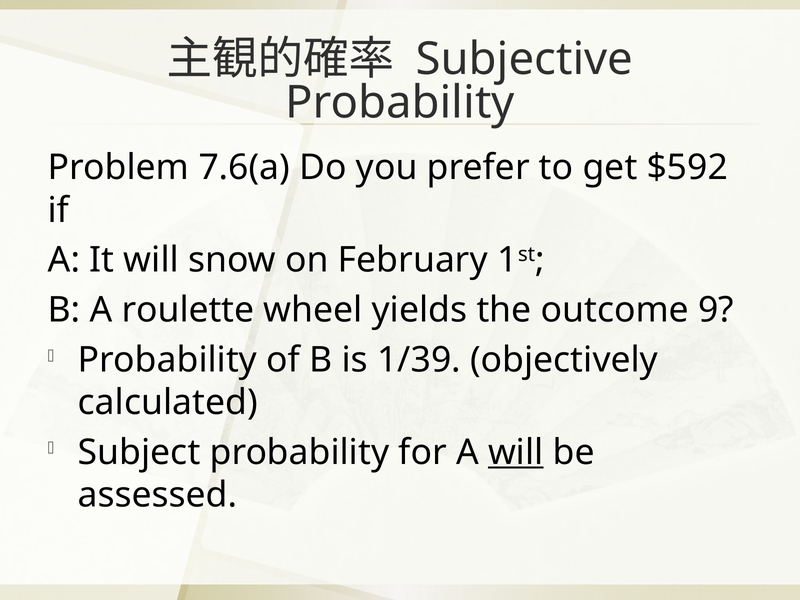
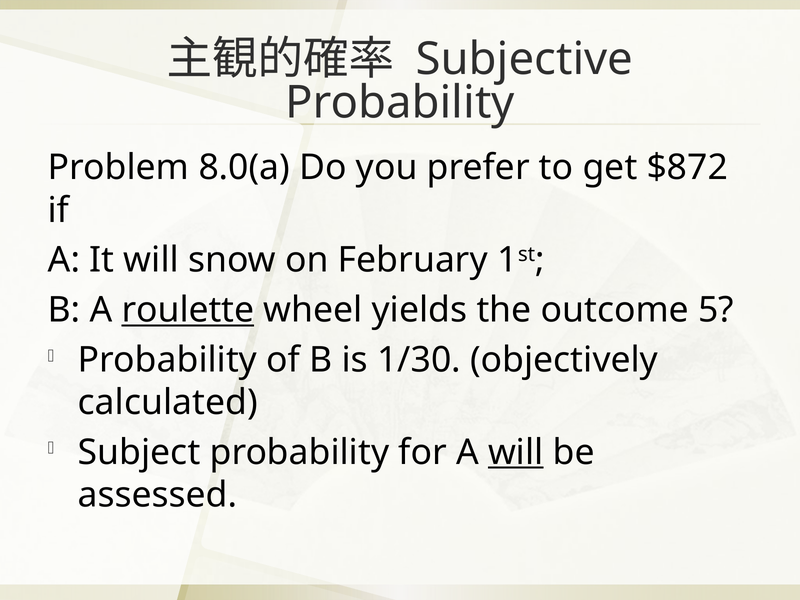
7.6(a: 7.6(a -> 8.0(a
$592: $592 -> $872
roulette underline: none -> present
9: 9 -> 5
1/39: 1/39 -> 1/30
